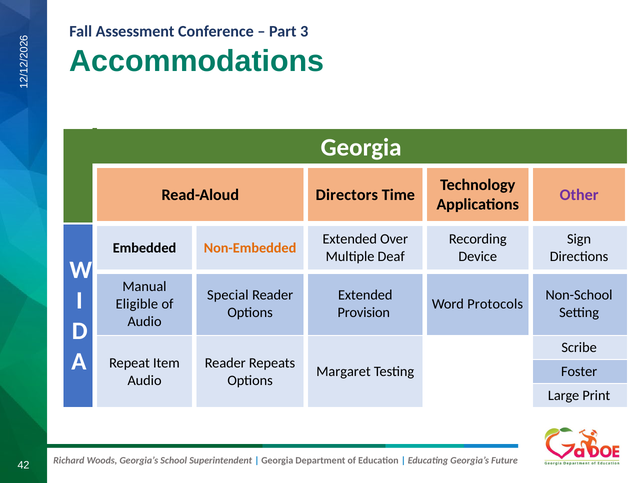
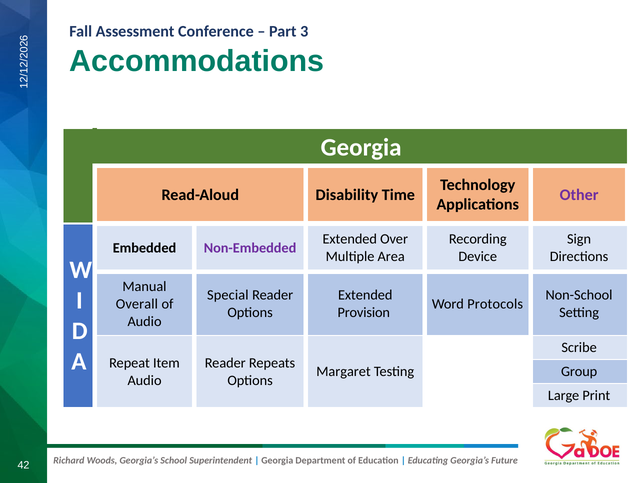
Directors: Directors -> Disability
Non-Embedded colour: orange -> purple
Deaf: Deaf -> Area
Eligible: Eligible -> Overall
Foster: Foster -> Group
